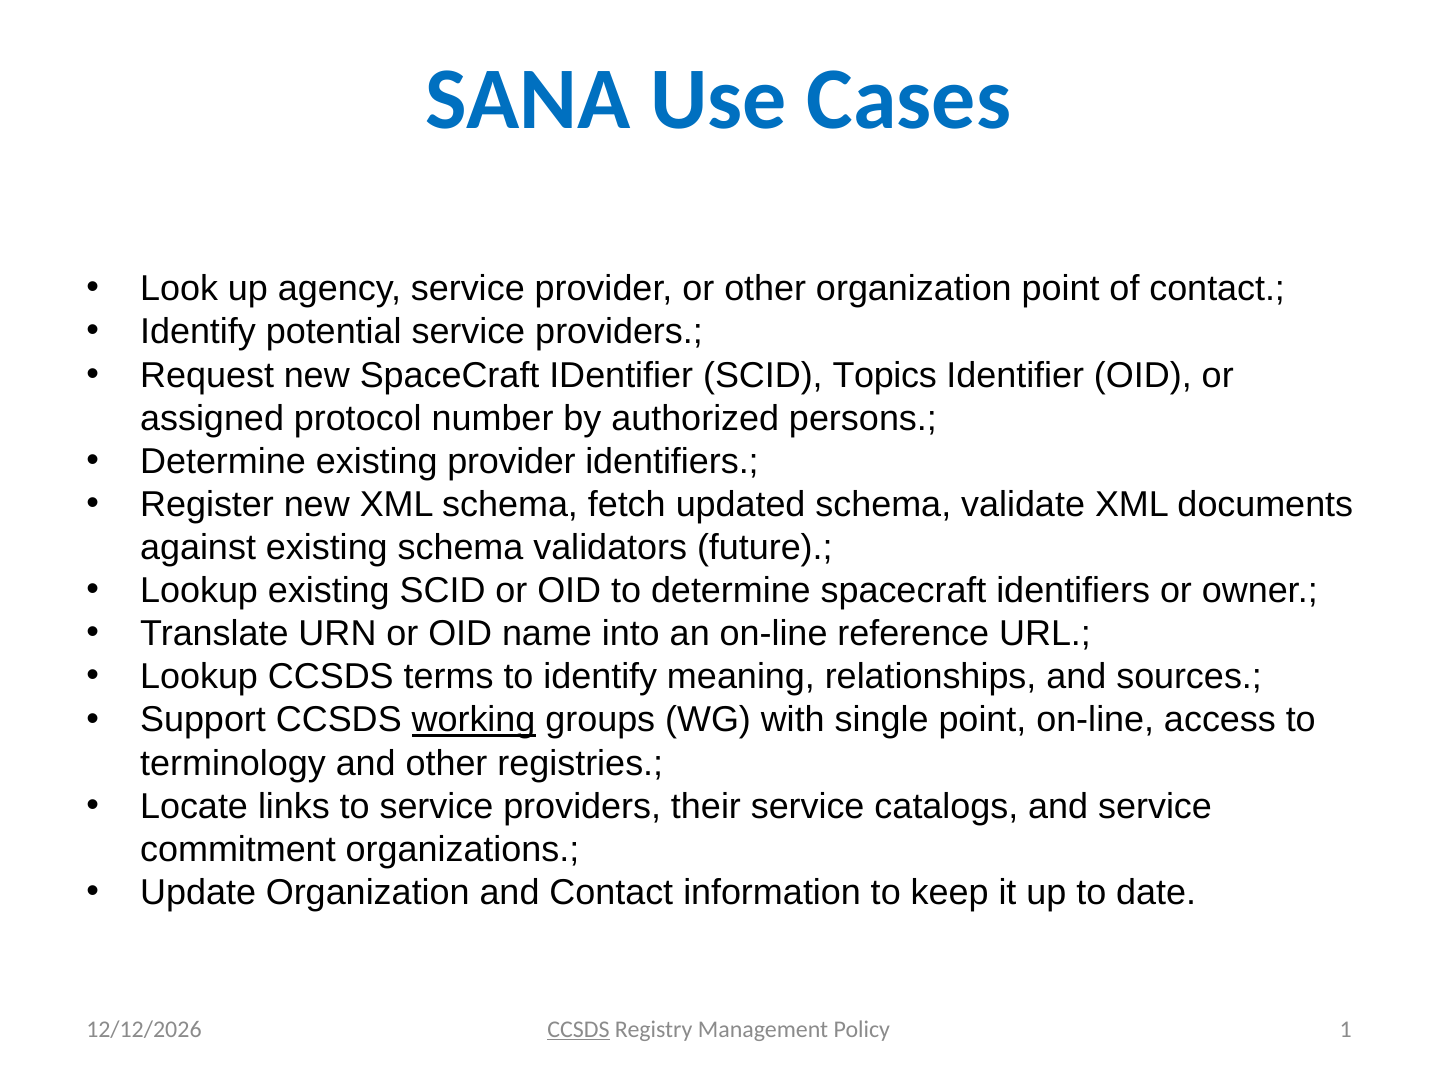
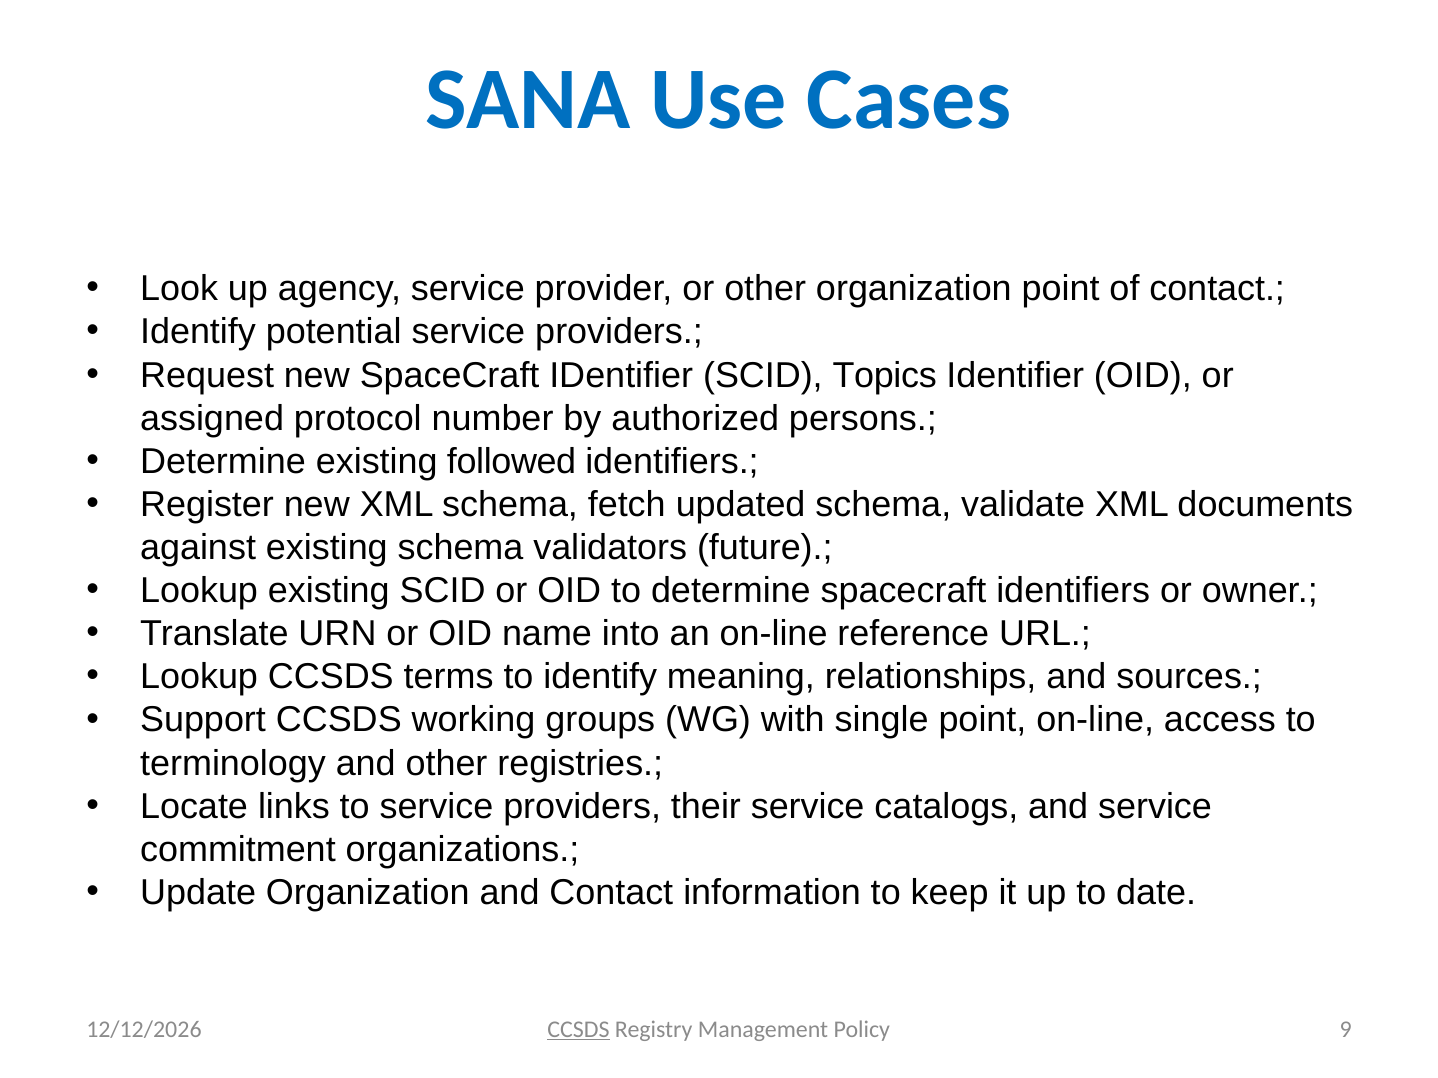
existing provider: provider -> followed
working underline: present -> none
1: 1 -> 9
